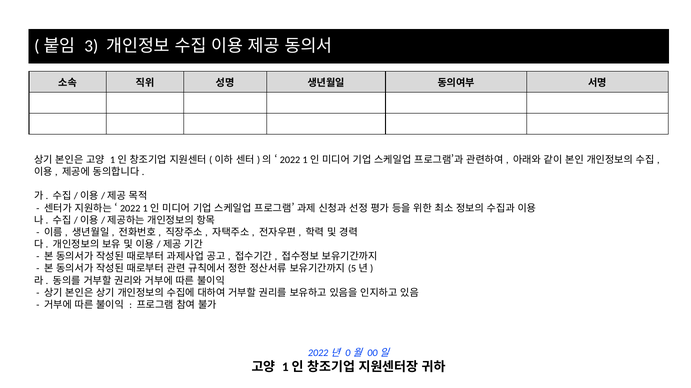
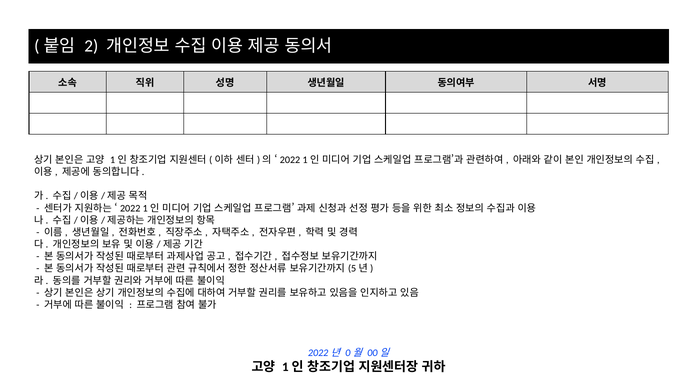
3: 3 -> 2
